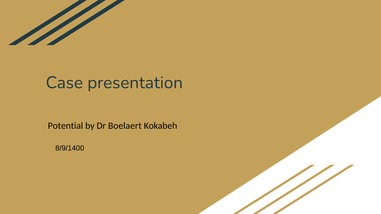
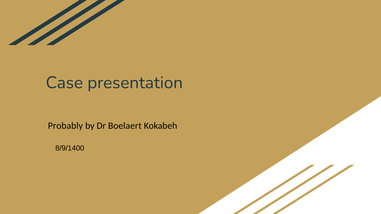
Potential: Potential -> Probably
